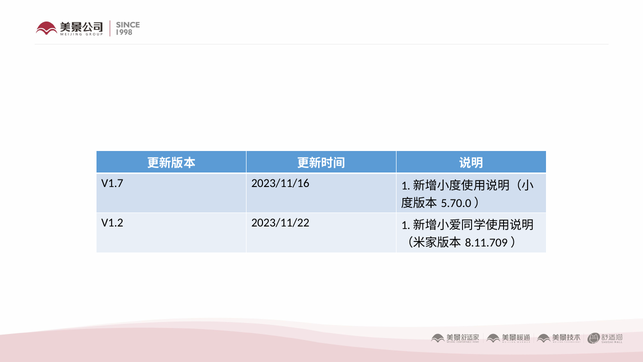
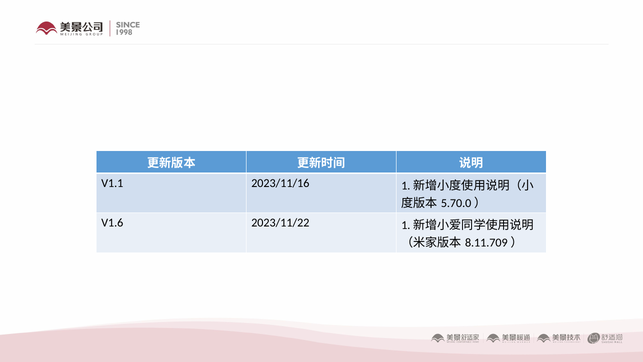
V1.7: V1.7 -> V1.1
V1.2: V1.2 -> V1.6
